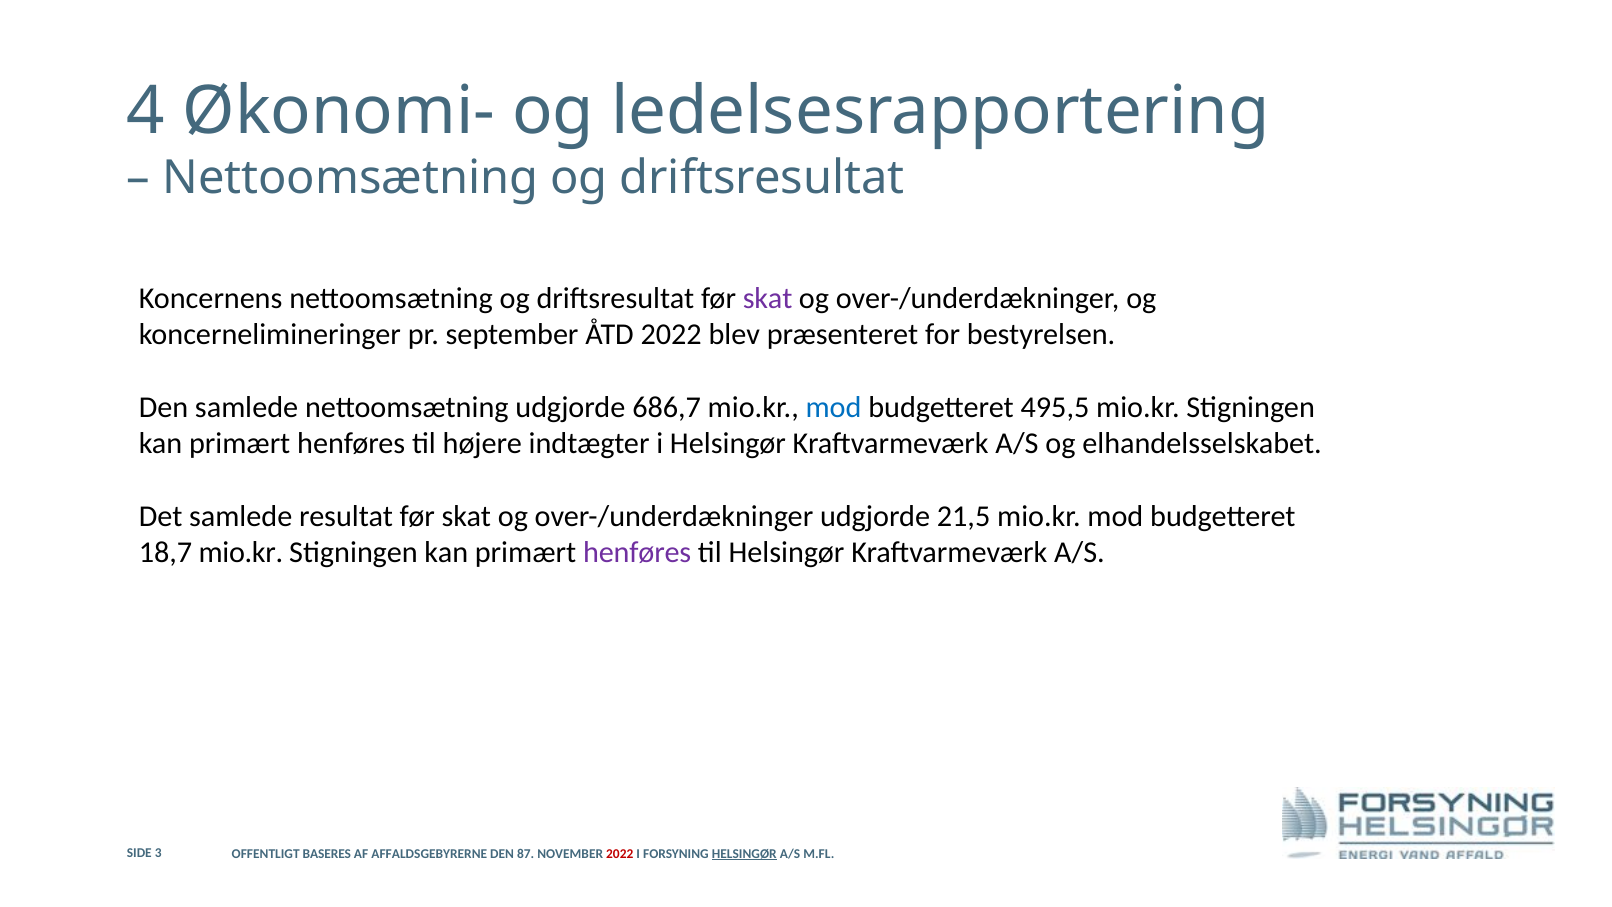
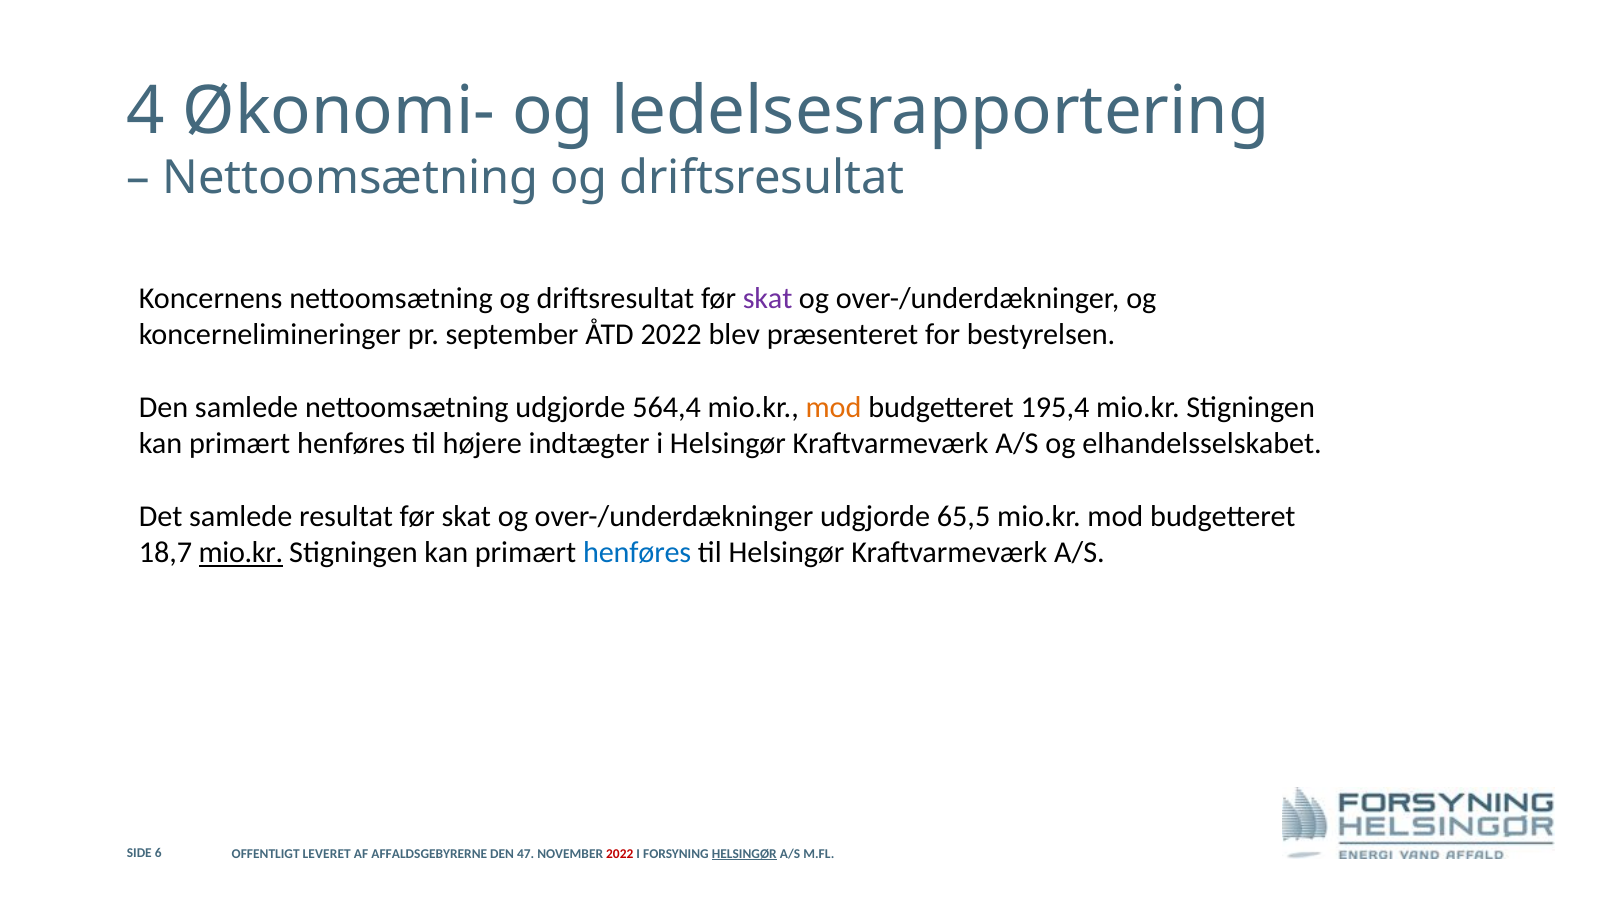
686,7: 686,7 -> 564,4
mod at (834, 407) colour: blue -> orange
495,5: 495,5 -> 195,4
21,5: 21,5 -> 65,5
mio.kr at (241, 553) underline: none -> present
henføres at (637, 553) colour: purple -> blue
3: 3 -> 6
BASERES: BASERES -> LEVERET
87: 87 -> 47
